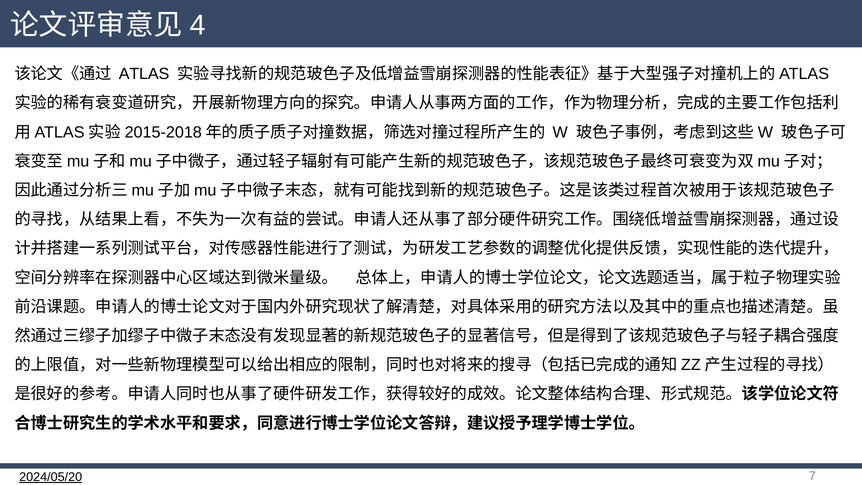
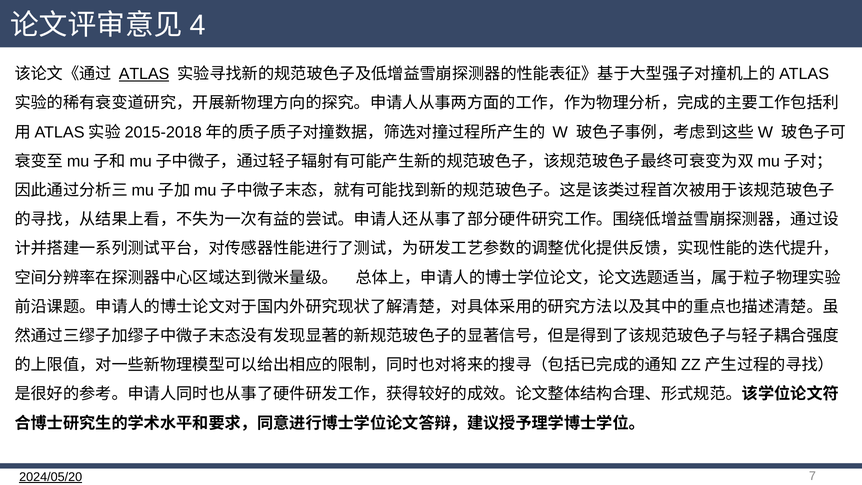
ATLAS underline: none -> present
